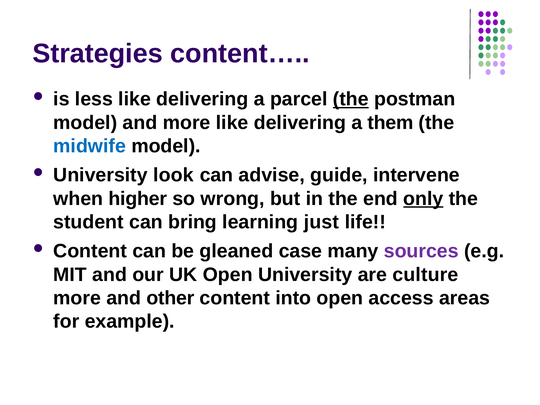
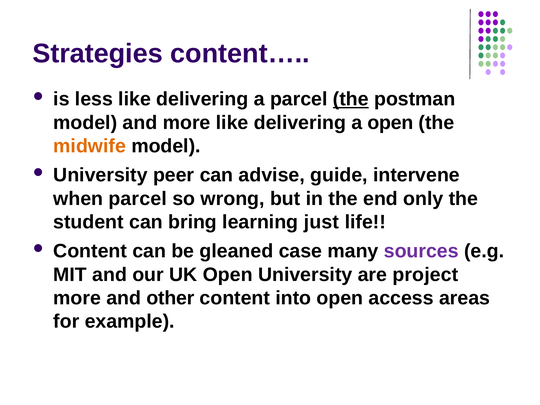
a them: them -> open
midwife colour: blue -> orange
look: look -> peer
when higher: higher -> parcel
only underline: present -> none
culture: culture -> project
